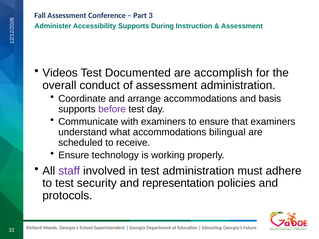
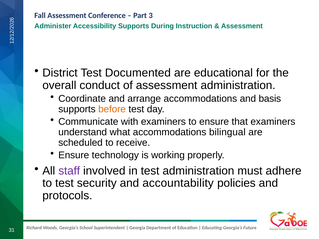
Videos: Videos -> District
accomplish: accomplish -> educational
before colour: purple -> orange
representation: representation -> accountability
